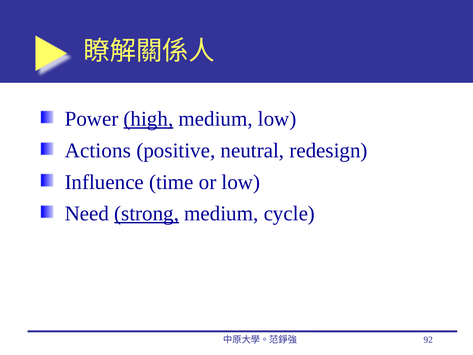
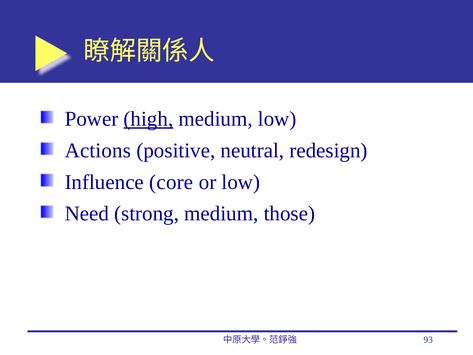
time: time -> core
strong underline: present -> none
cycle: cycle -> those
92: 92 -> 93
